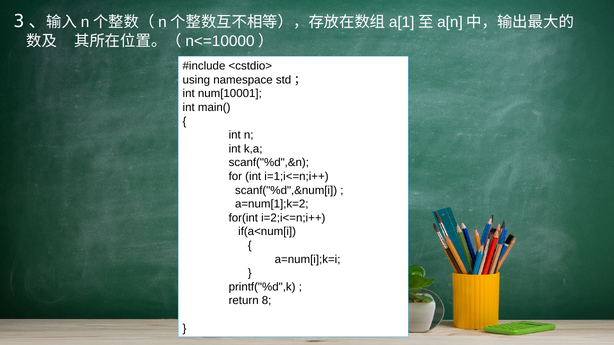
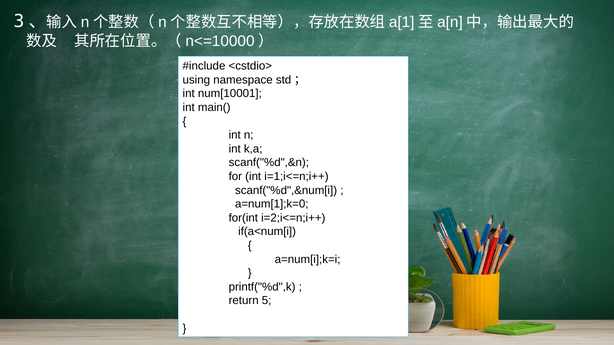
a=num[1];k=2: a=num[1];k=2 -> a=num[1];k=0
8: 8 -> 5
